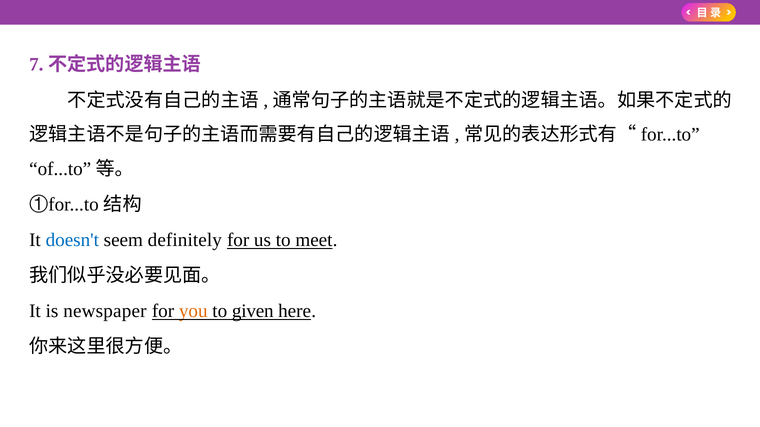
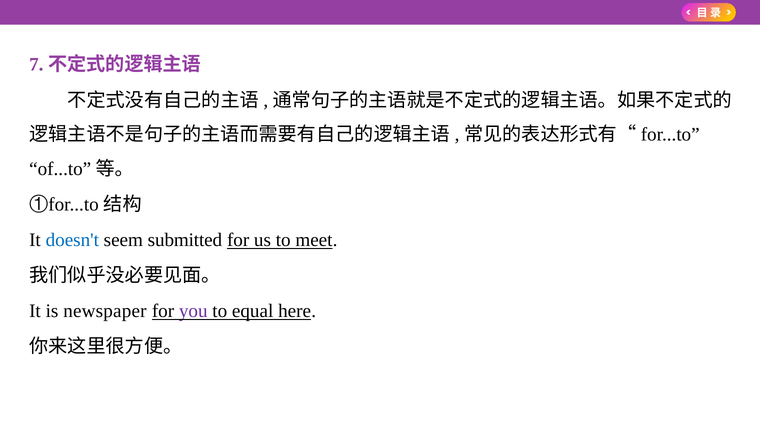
definitely: definitely -> submitted
you colour: orange -> purple
given: given -> equal
